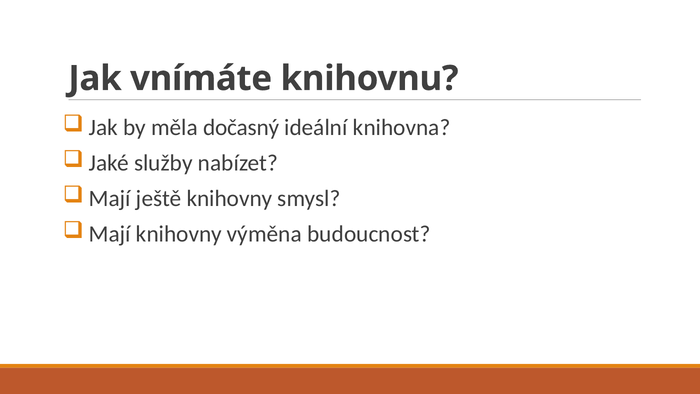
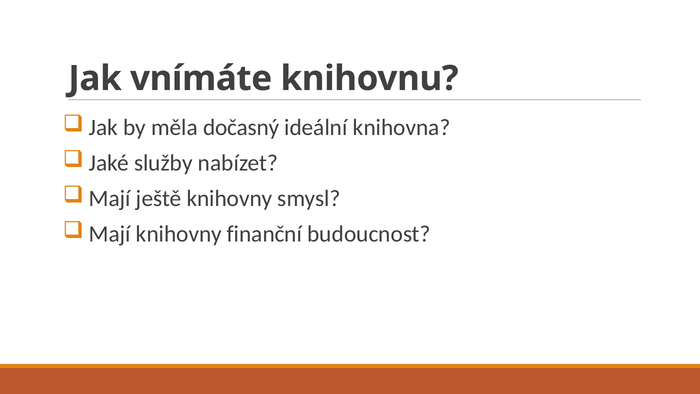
výměna: výměna -> finanční
